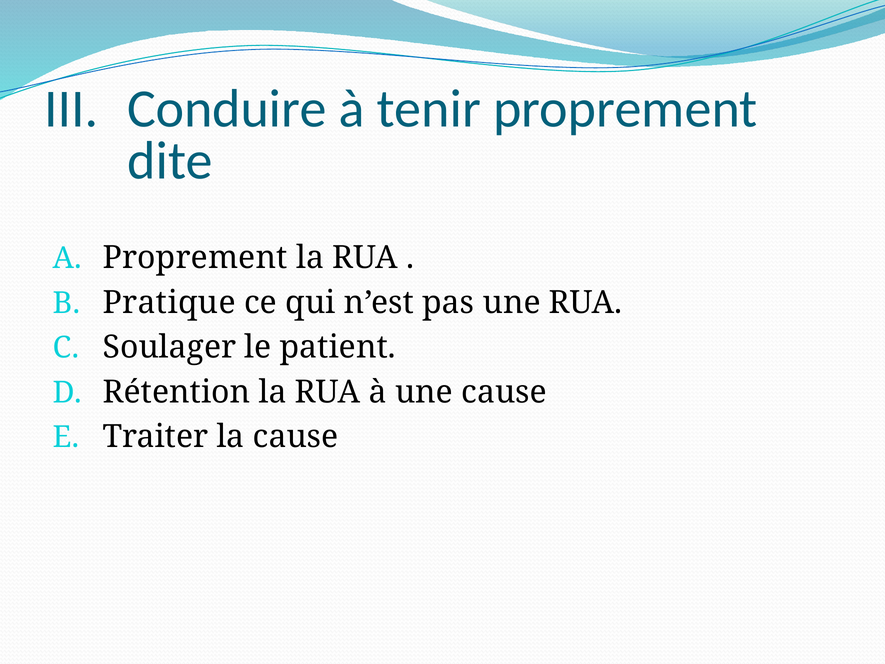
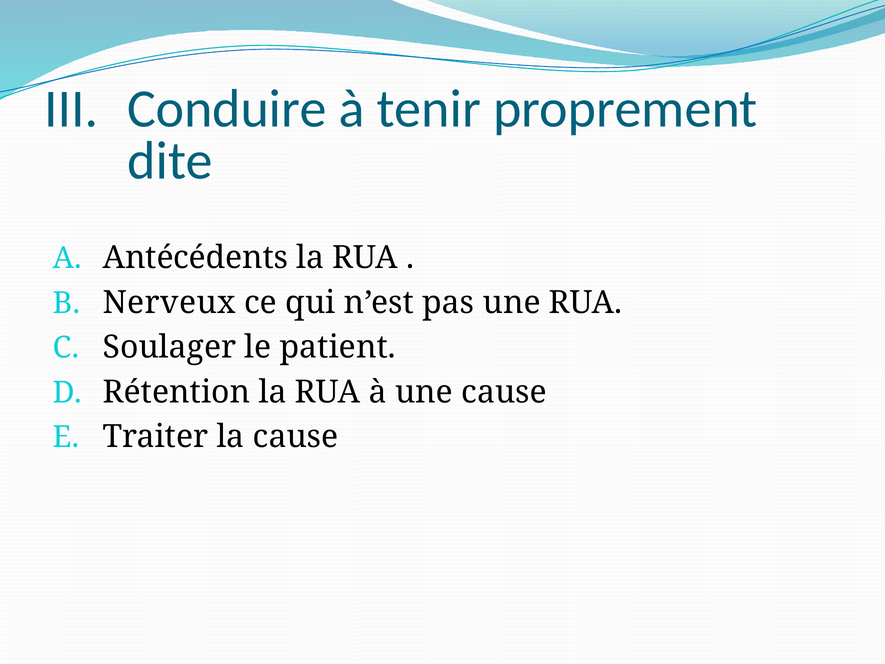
Proprement at (195, 258): Proprement -> Antécédents
Pratique: Pratique -> Nerveux
